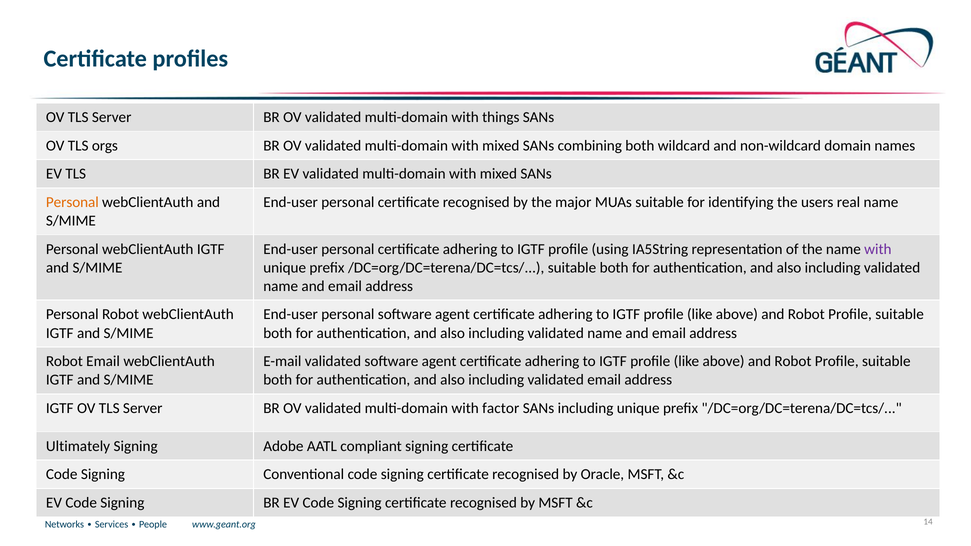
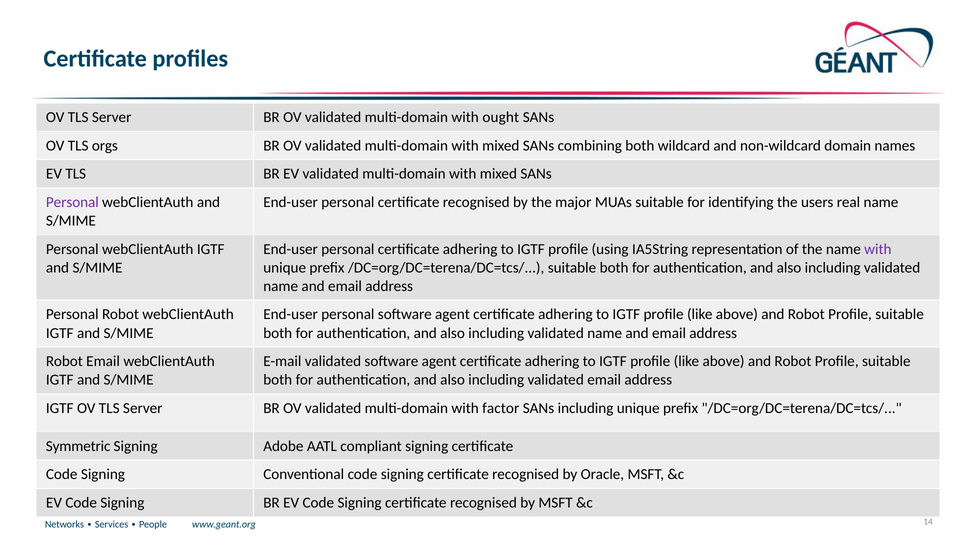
things: things -> ought
Personal at (72, 202) colour: orange -> purple
Ultimately: Ultimately -> Symmetric
